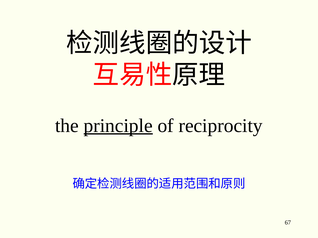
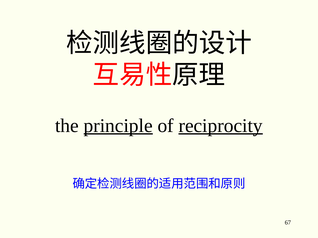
reciprocity underline: none -> present
